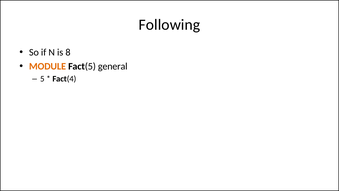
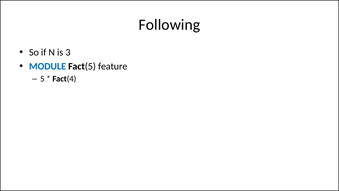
8: 8 -> 3
MODULE colour: orange -> blue
general: general -> feature
